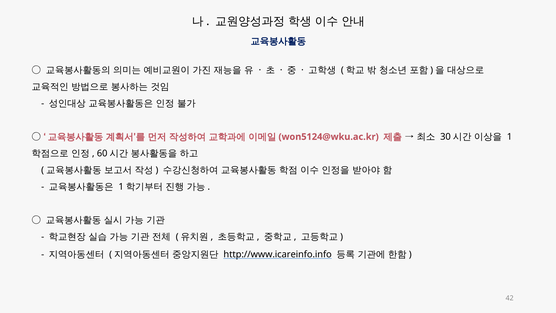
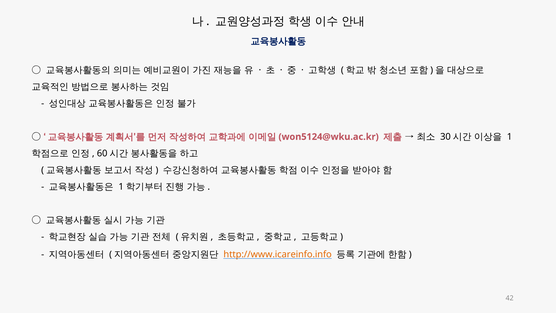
http://www.icareinfo.info colour: black -> orange
